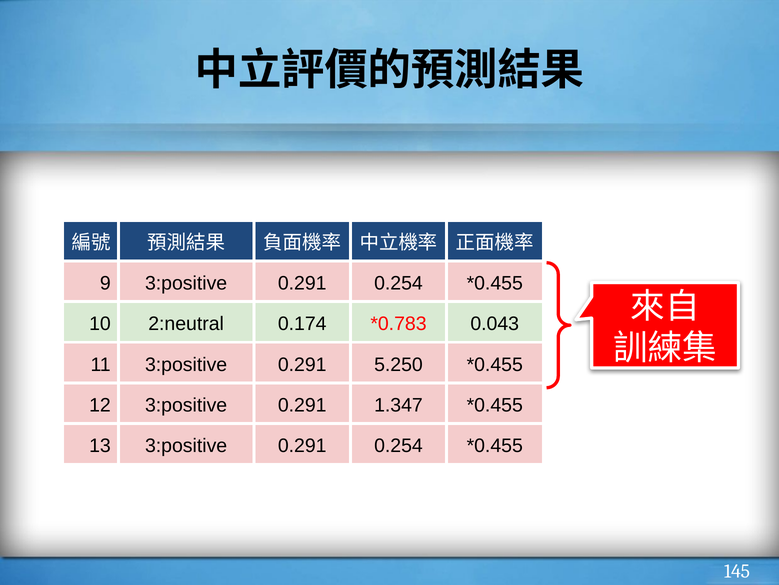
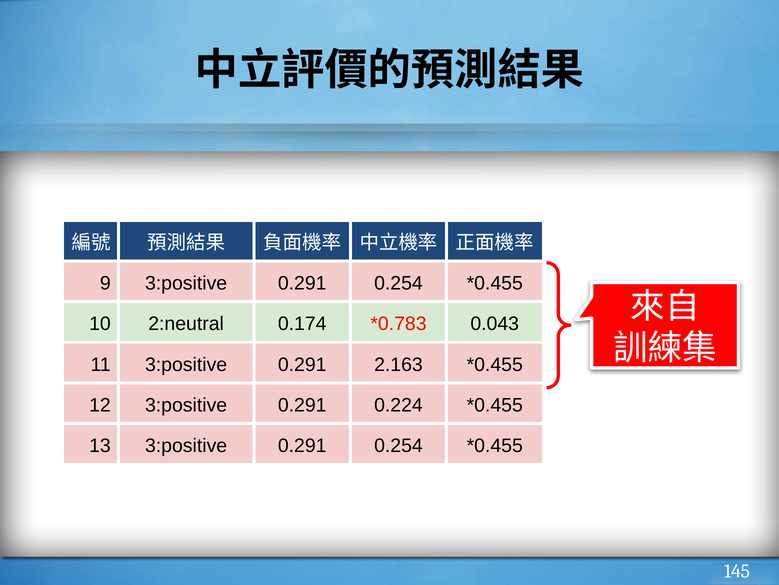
5.250: 5.250 -> 2.163
1.347: 1.347 -> 0.224
